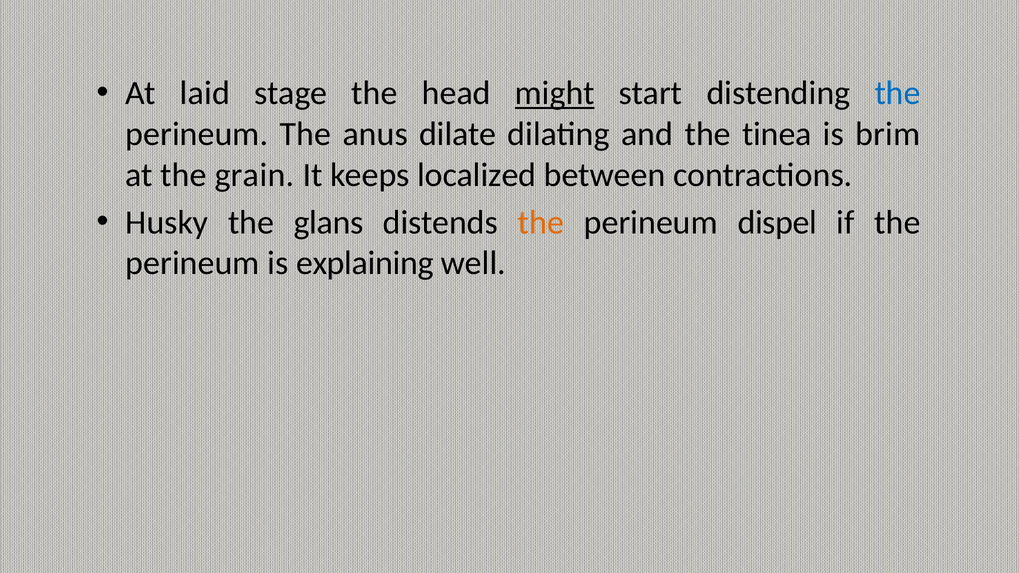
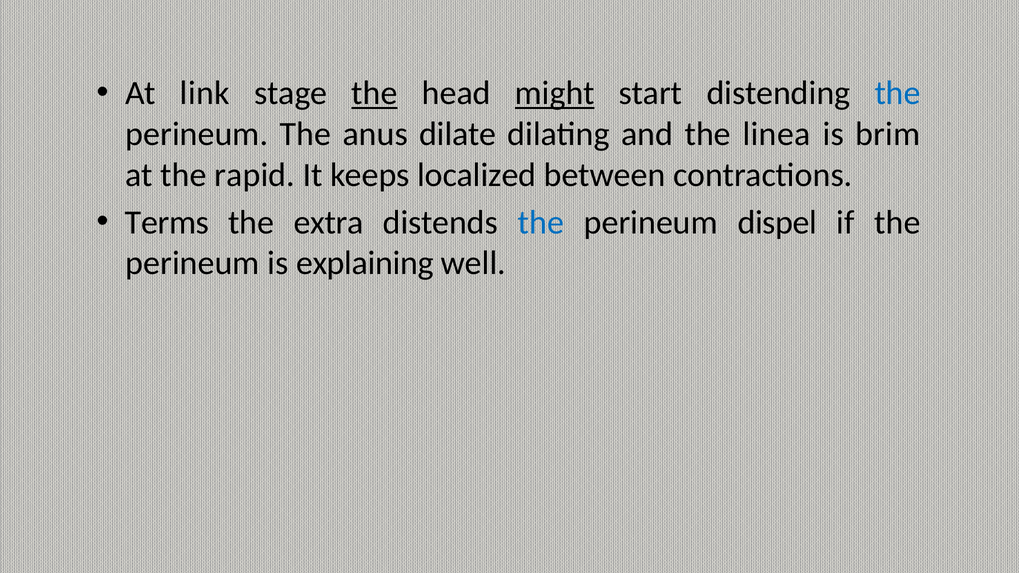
laid: laid -> link
the at (374, 93) underline: none -> present
tinea: tinea -> linea
grain: grain -> rapid
Husky: Husky -> Terms
glans: glans -> extra
the at (541, 223) colour: orange -> blue
